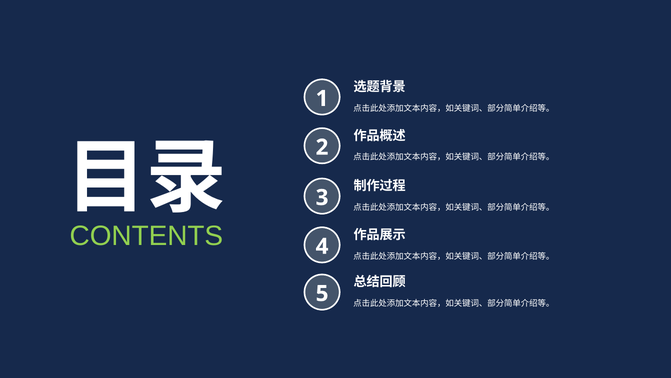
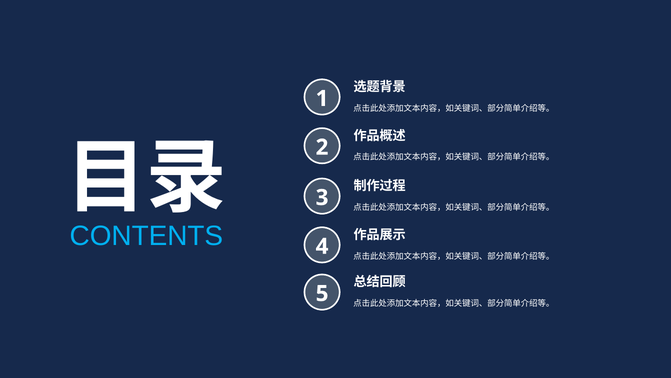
CONTENTS colour: light green -> light blue
